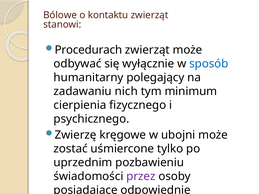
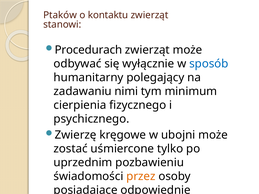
Bólowe: Bólowe -> Ptaków
nich: nich -> nimi
przez colour: purple -> orange
